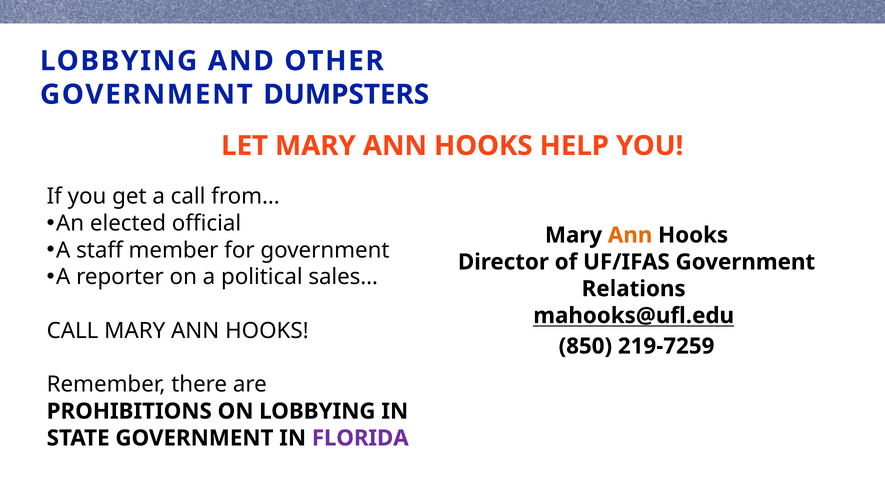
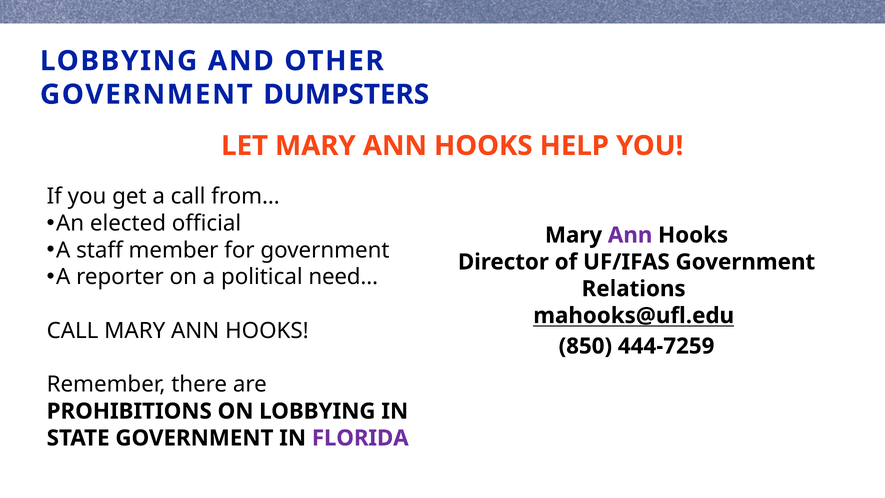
Ann at (630, 235) colour: orange -> purple
sales…: sales… -> need…
219-7259: 219-7259 -> 444-7259
